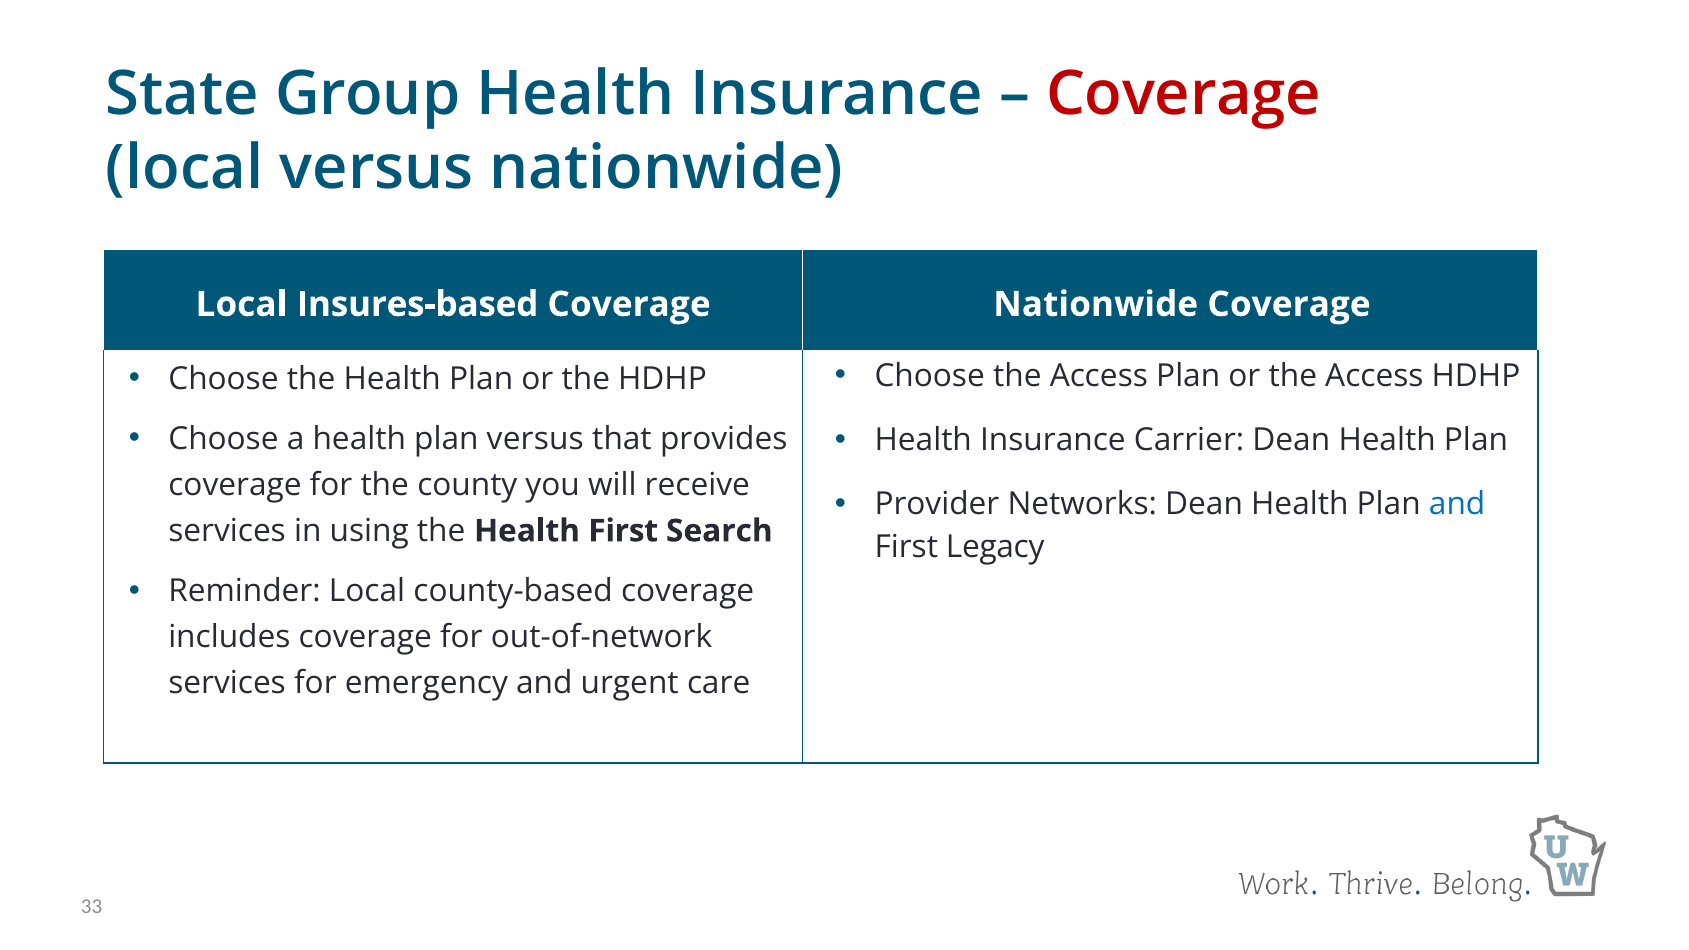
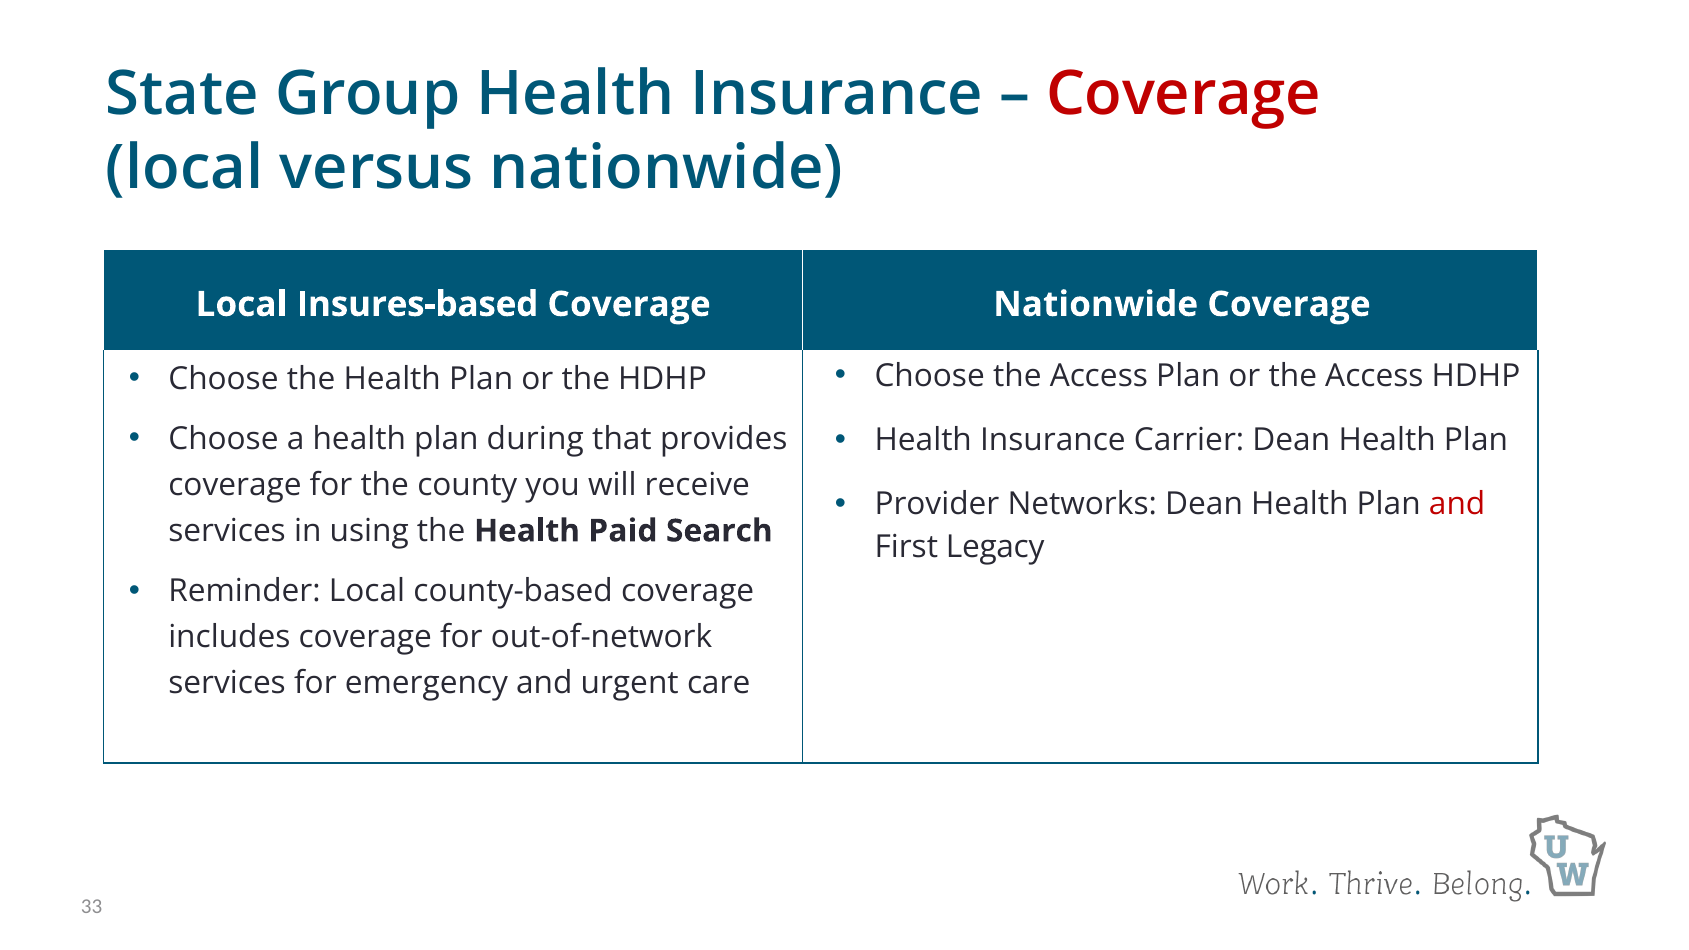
plan versus: versus -> during
and at (1457, 504) colour: blue -> red
Health First: First -> Paid
